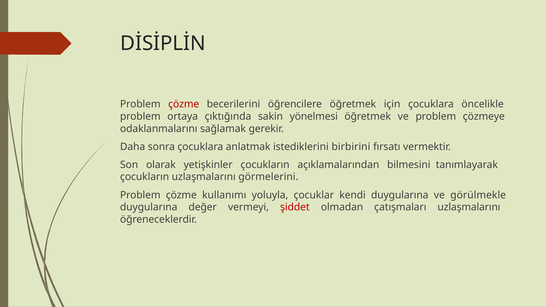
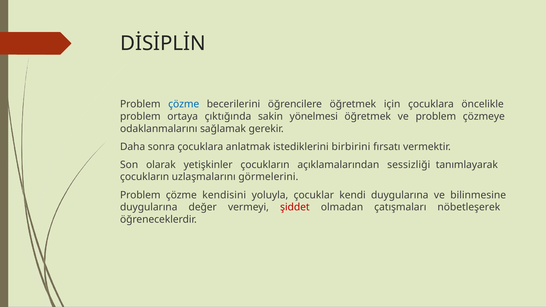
çözme at (184, 104) colour: red -> blue
bilmesini: bilmesini -> sessizliği
kullanımı: kullanımı -> kendisini
görülmekle: görülmekle -> bilinmesine
çatışmaları uzlaşmalarını: uzlaşmalarını -> nöbetleşerek
